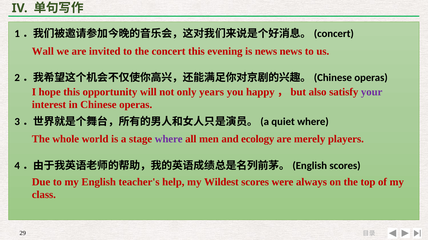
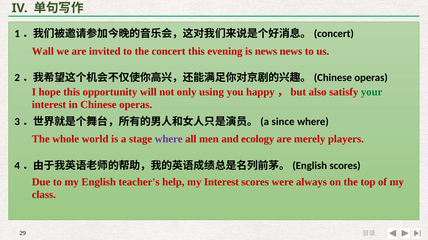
years: years -> using
your colour: purple -> green
quiet: quiet -> since
my Wildest: Wildest -> Interest
